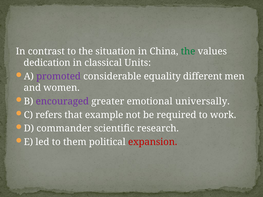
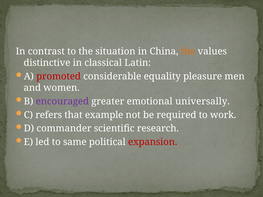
the at (188, 52) colour: green -> orange
dedication: dedication -> distinctive
Units: Units -> Latin
promoted colour: purple -> red
different: different -> pleasure
them: them -> same
